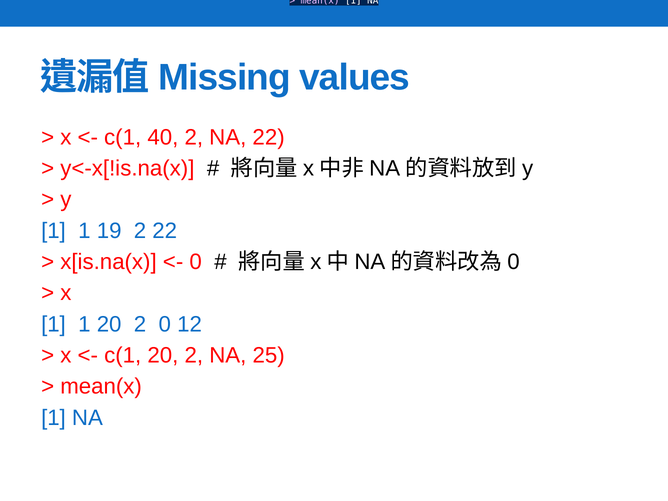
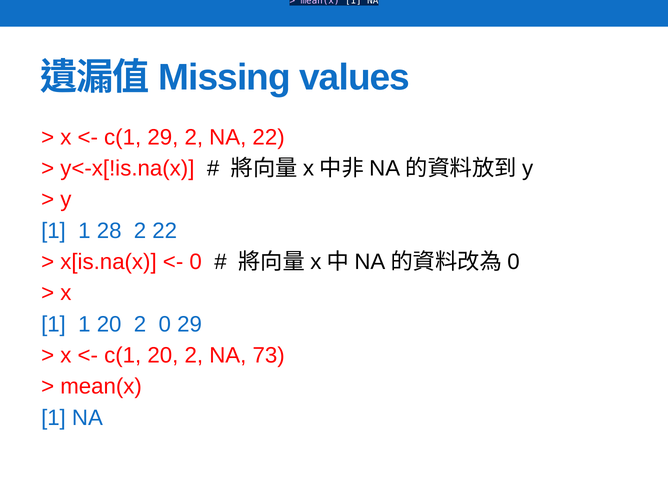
c(1 40: 40 -> 29
19: 19 -> 28
0 12: 12 -> 29
25: 25 -> 73
